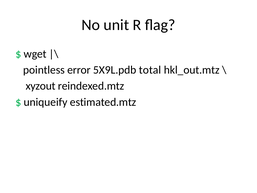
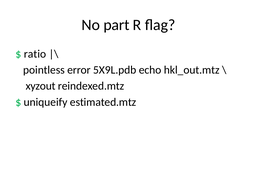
unit: unit -> part
wget: wget -> ratio
total: total -> echo
